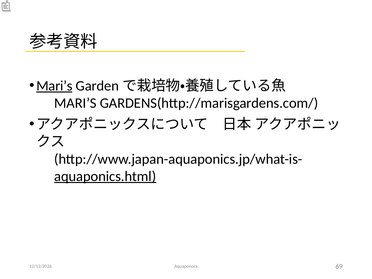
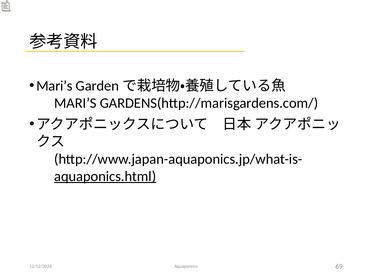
Mari’s at (54, 86) underline: present -> none
